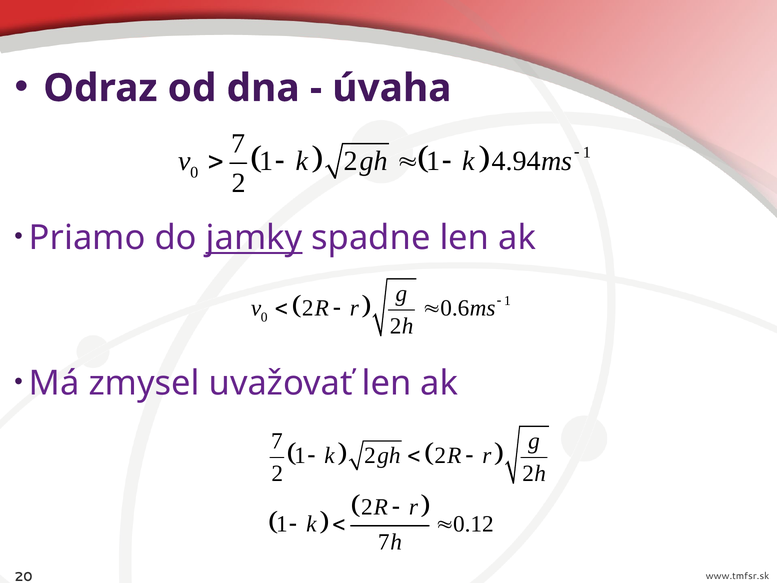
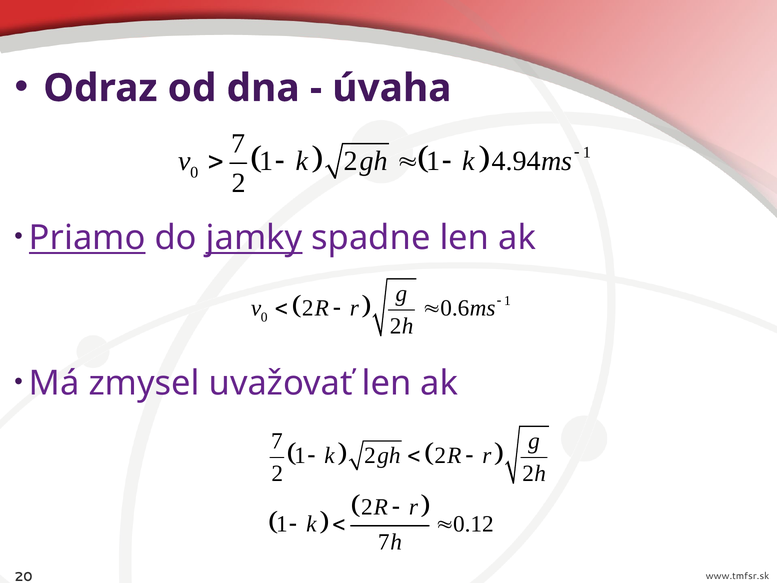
Priamo underline: none -> present
